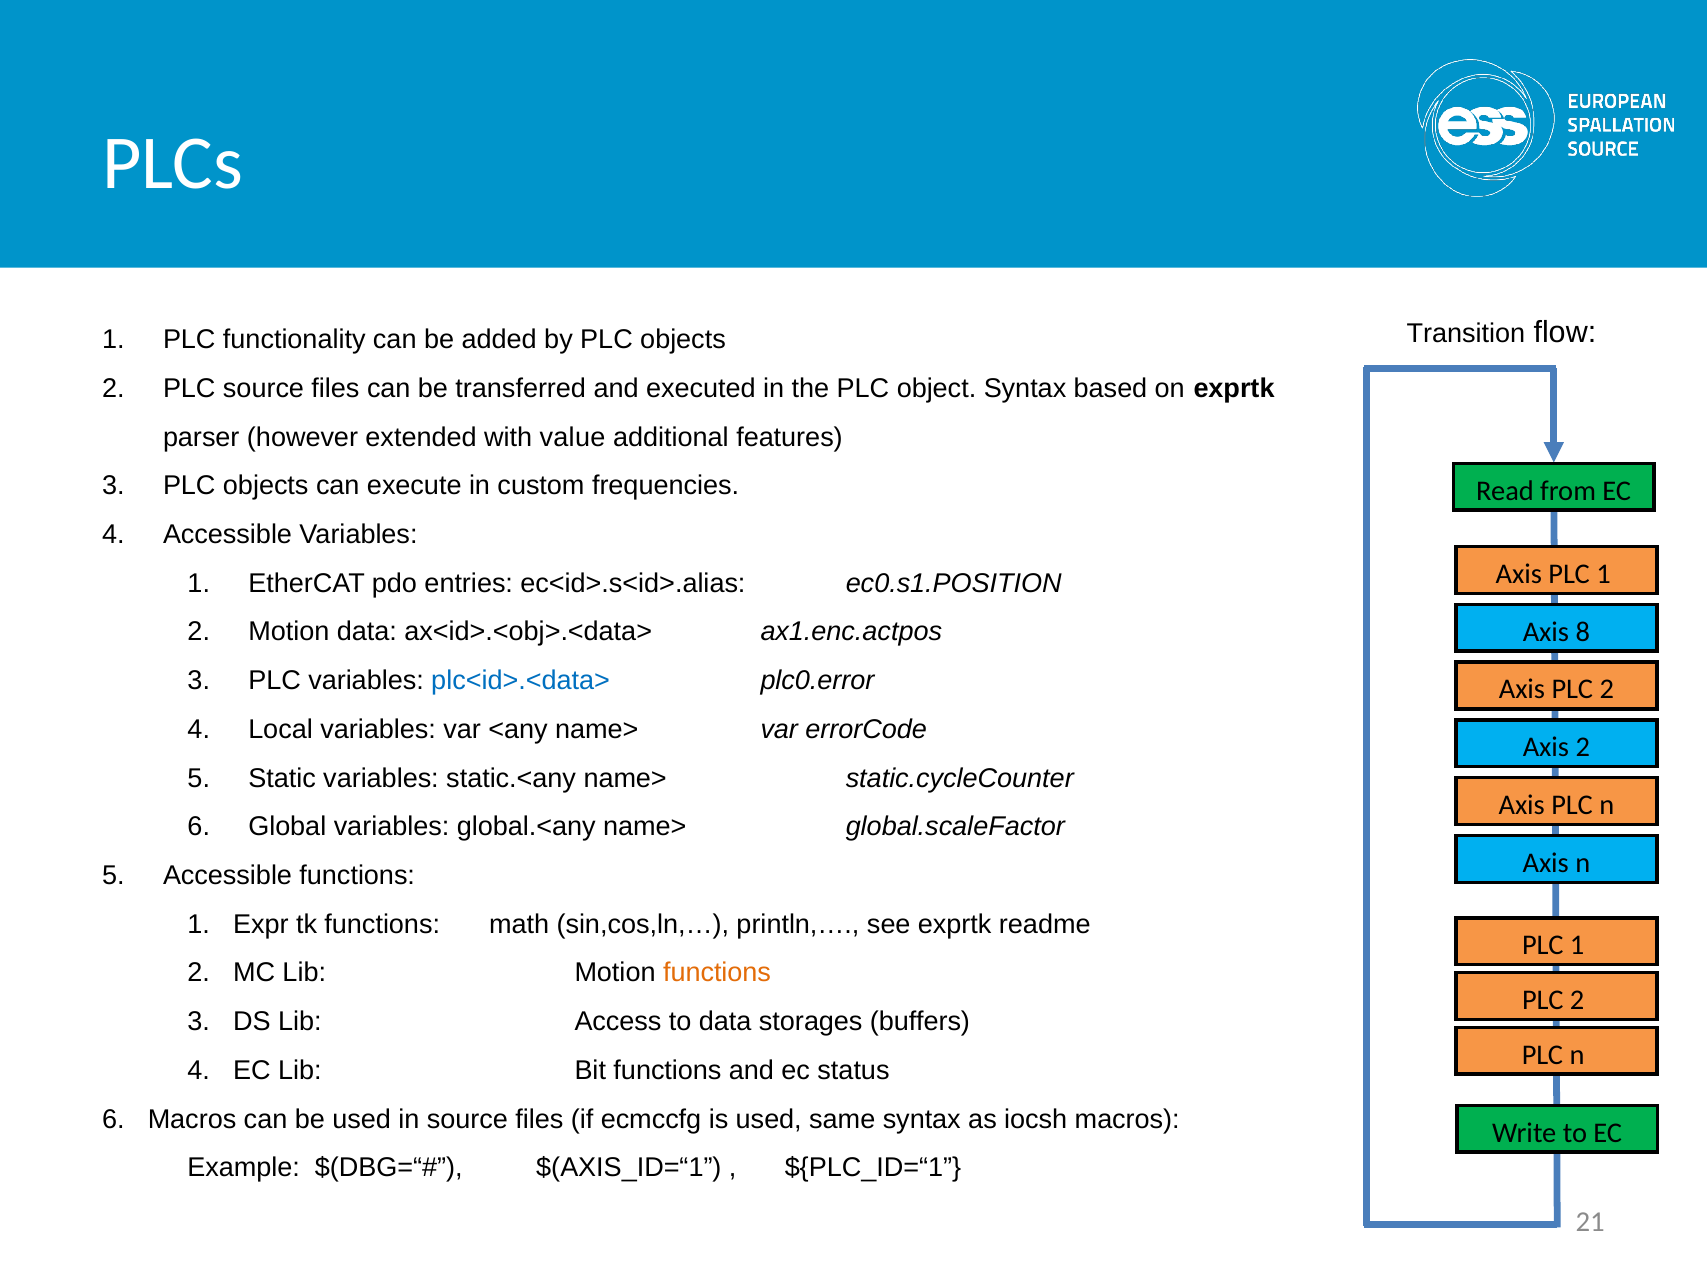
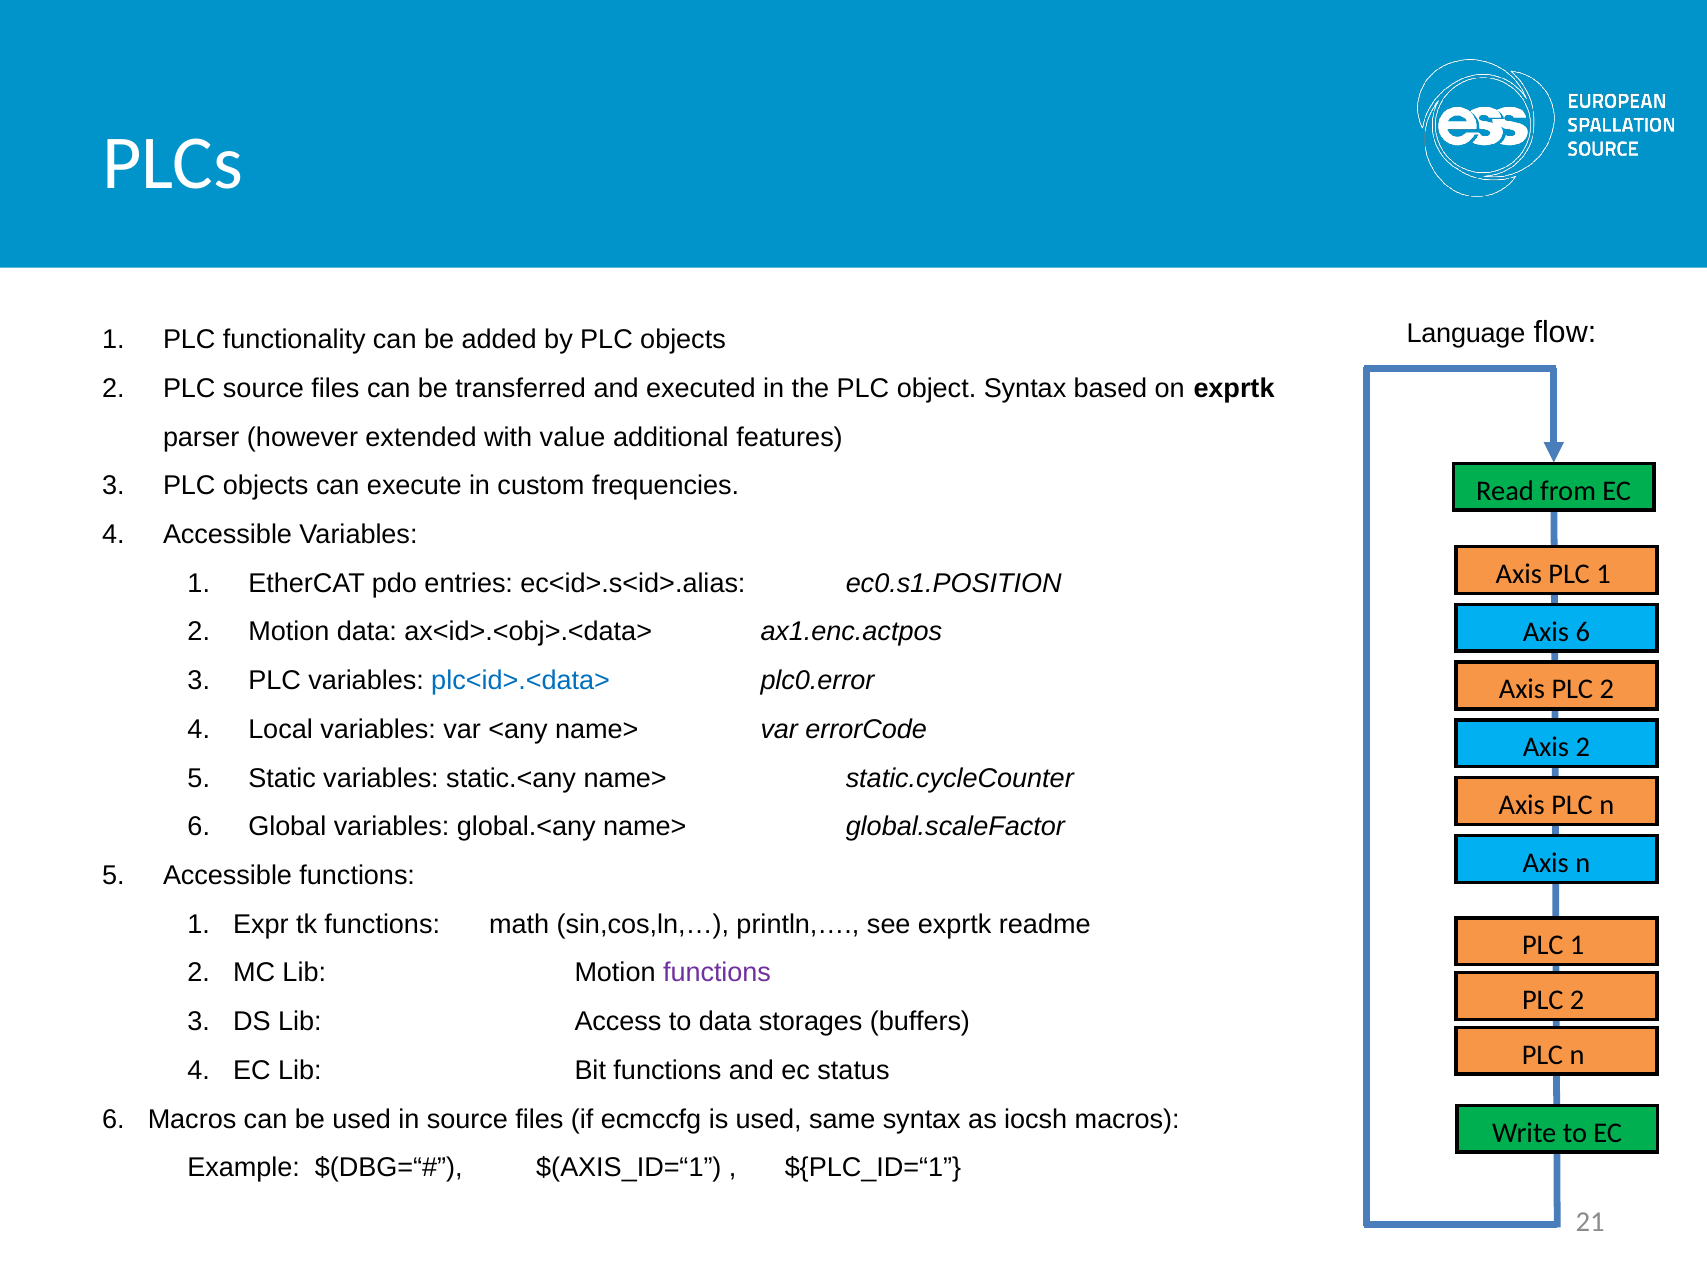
Transition: Transition -> Language
Axis 8: 8 -> 6
functions at (717, 973) colour: orange -> purple
